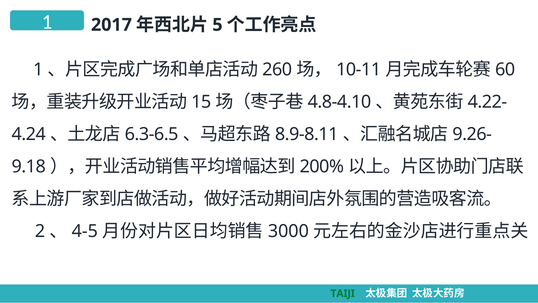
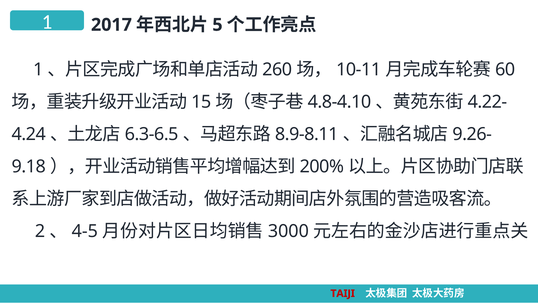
TAIJI at (343, 293) colour: green -> red
